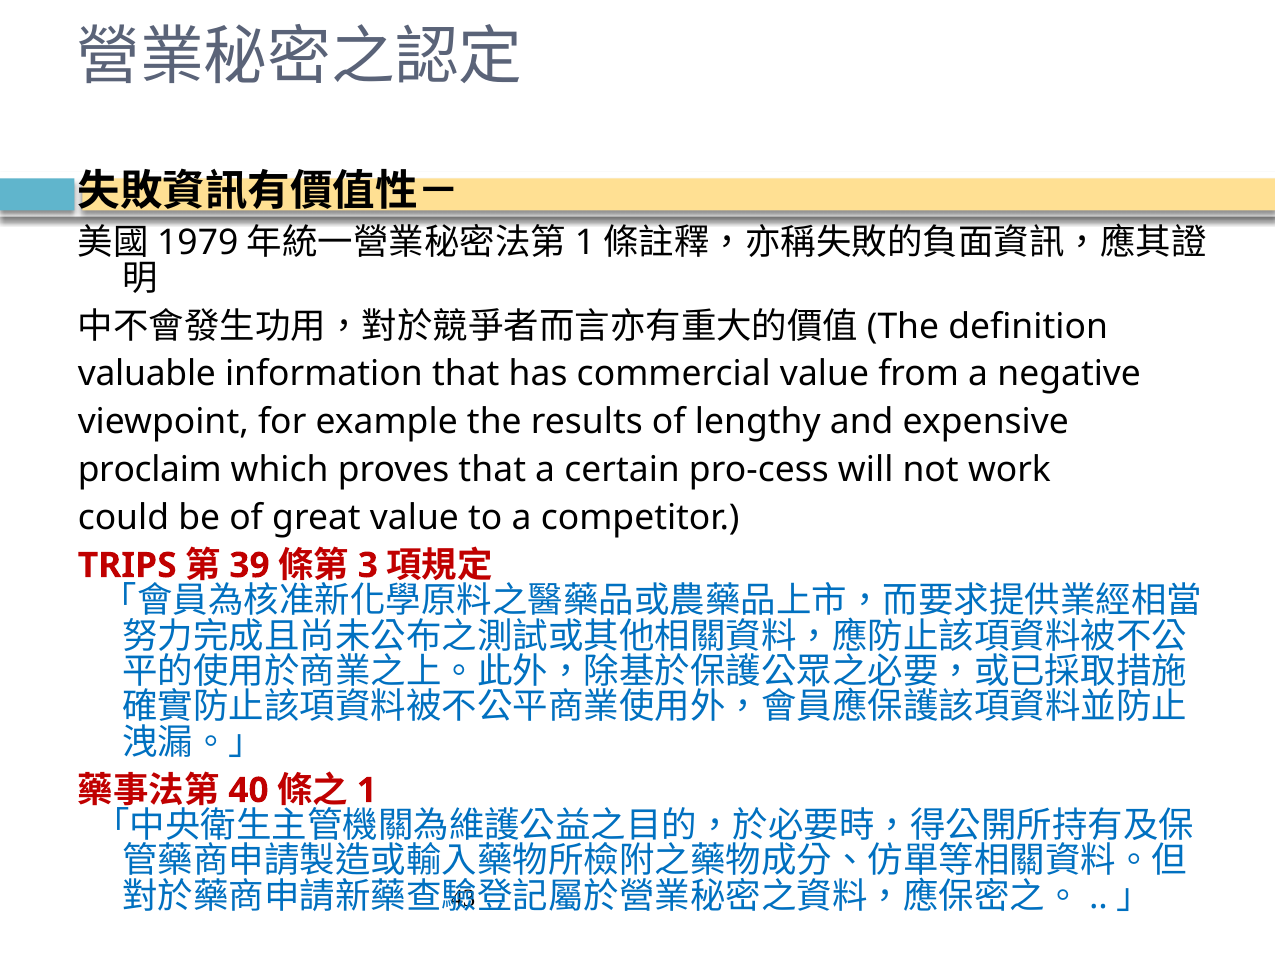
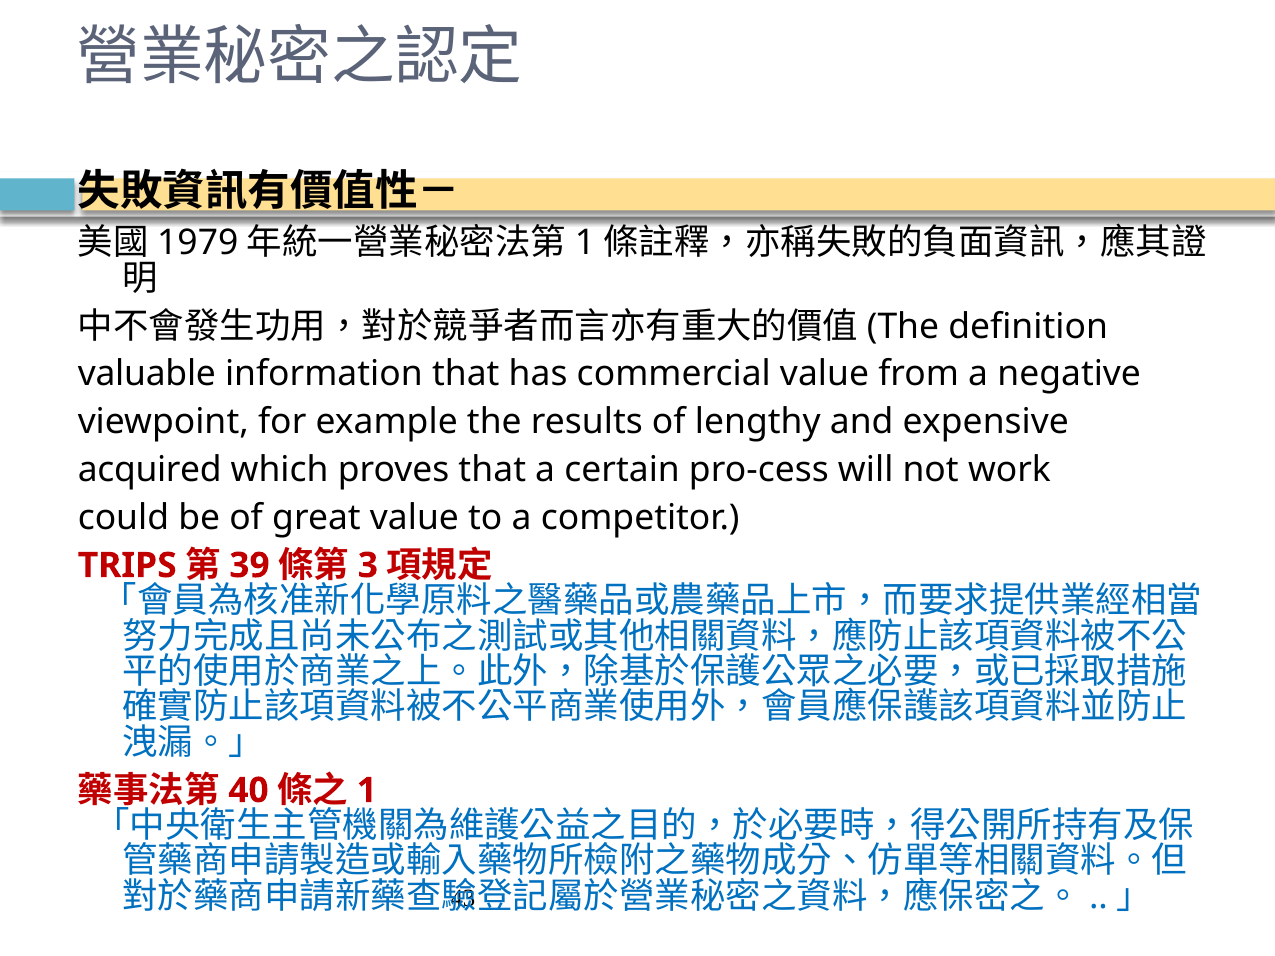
proclaim: proclaim -> acquired
